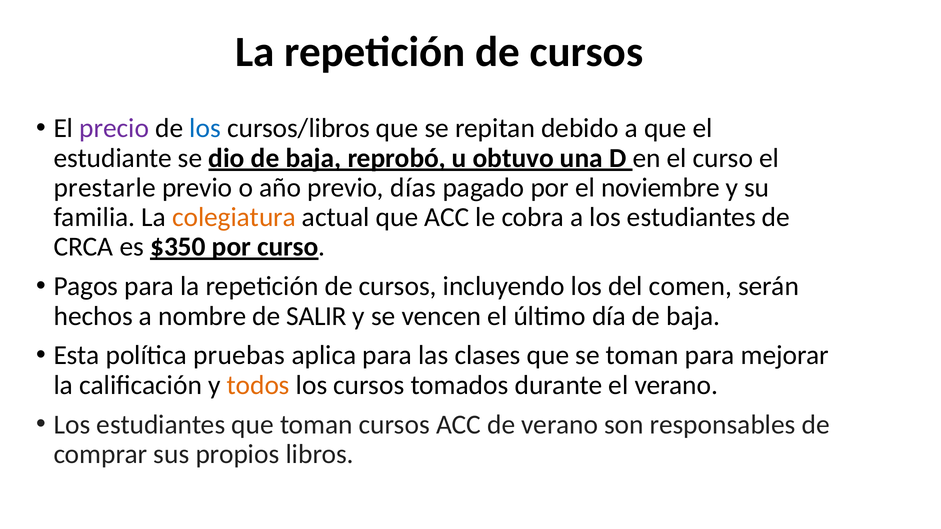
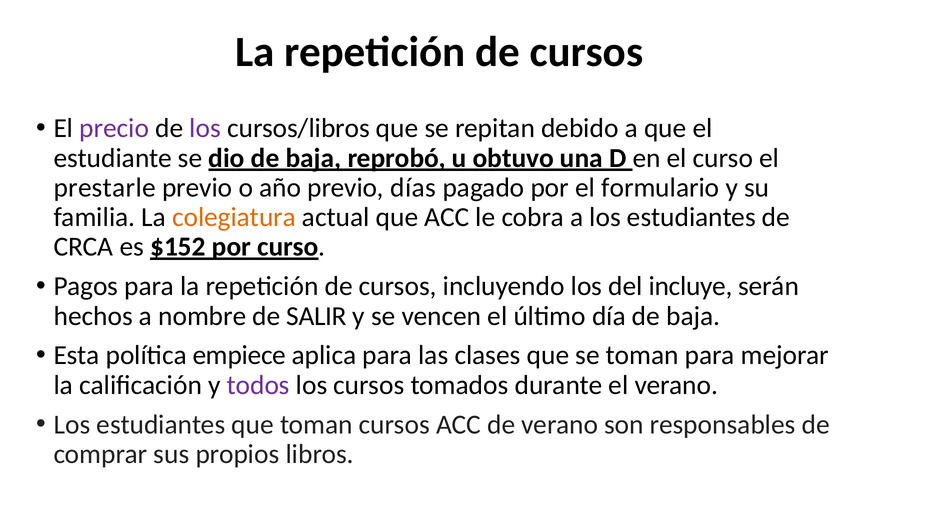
los at (205, 128) colour: blue -> purple
noviembre: noviembre -> formulario
$350: $350 -> $152
comen: comen -> incluye
pruebas: pruebas -> empiece
todos colour: orange -> purple
